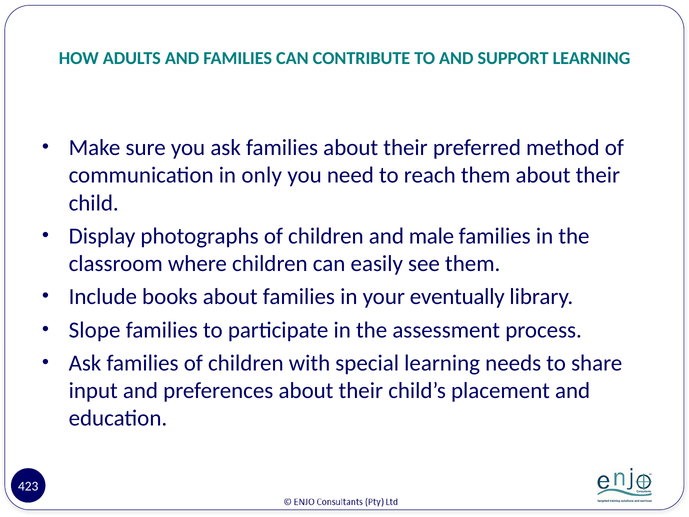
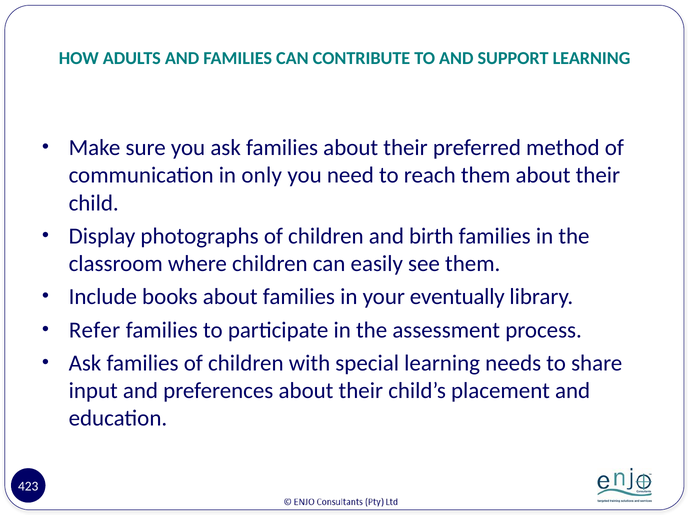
male: male -> birth
Slope: Slope -> Refer
